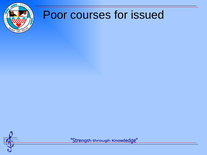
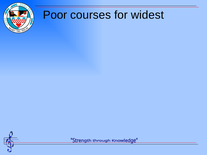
issued: issued -> widest
